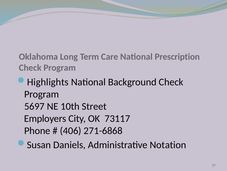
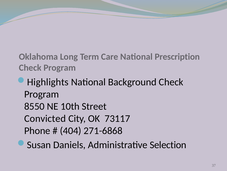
5697: 5697 -> 8550
Employers: Employers -> Convicted
406: 406 -> 404
Notation: Notation -> Selection
